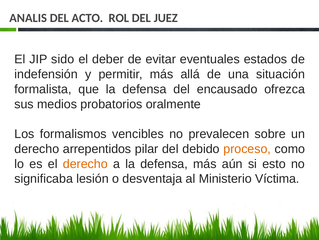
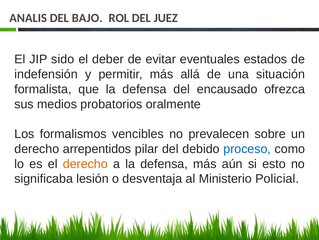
ACTO: ACTO -> BAJO
proceso colour: orange -> blue
Víctima: Víctima -> Policial
